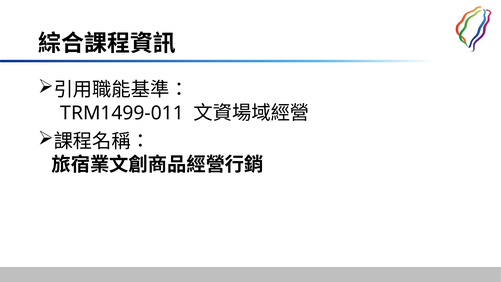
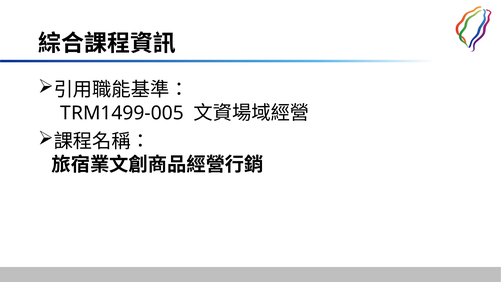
TRM1499-011: TRM1499-011 -> TRM1499-005
